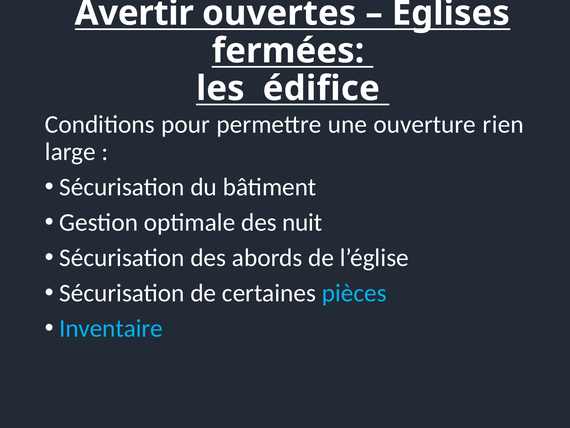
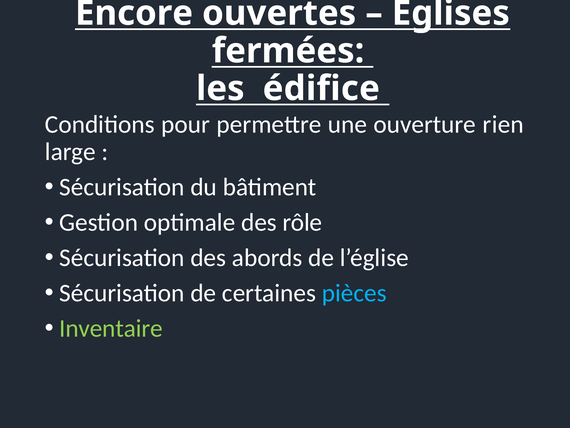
Avertir: Avertir -> Encore
nuit: nuit -> rôle
Inventaire colour: light blue -> light green
